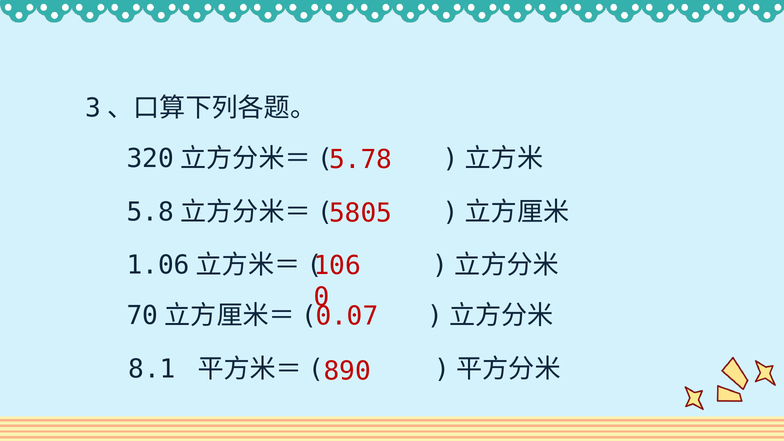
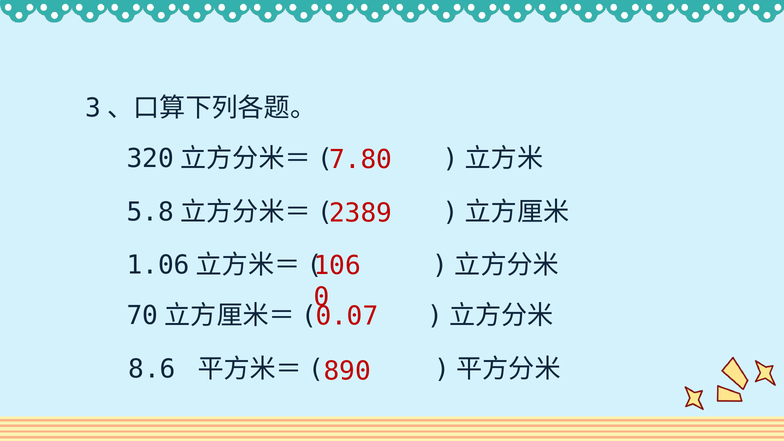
5.78: 5.78 -> 7.80
5805: 5805 -> 2389
8.1: 8.1 -> 8.6
